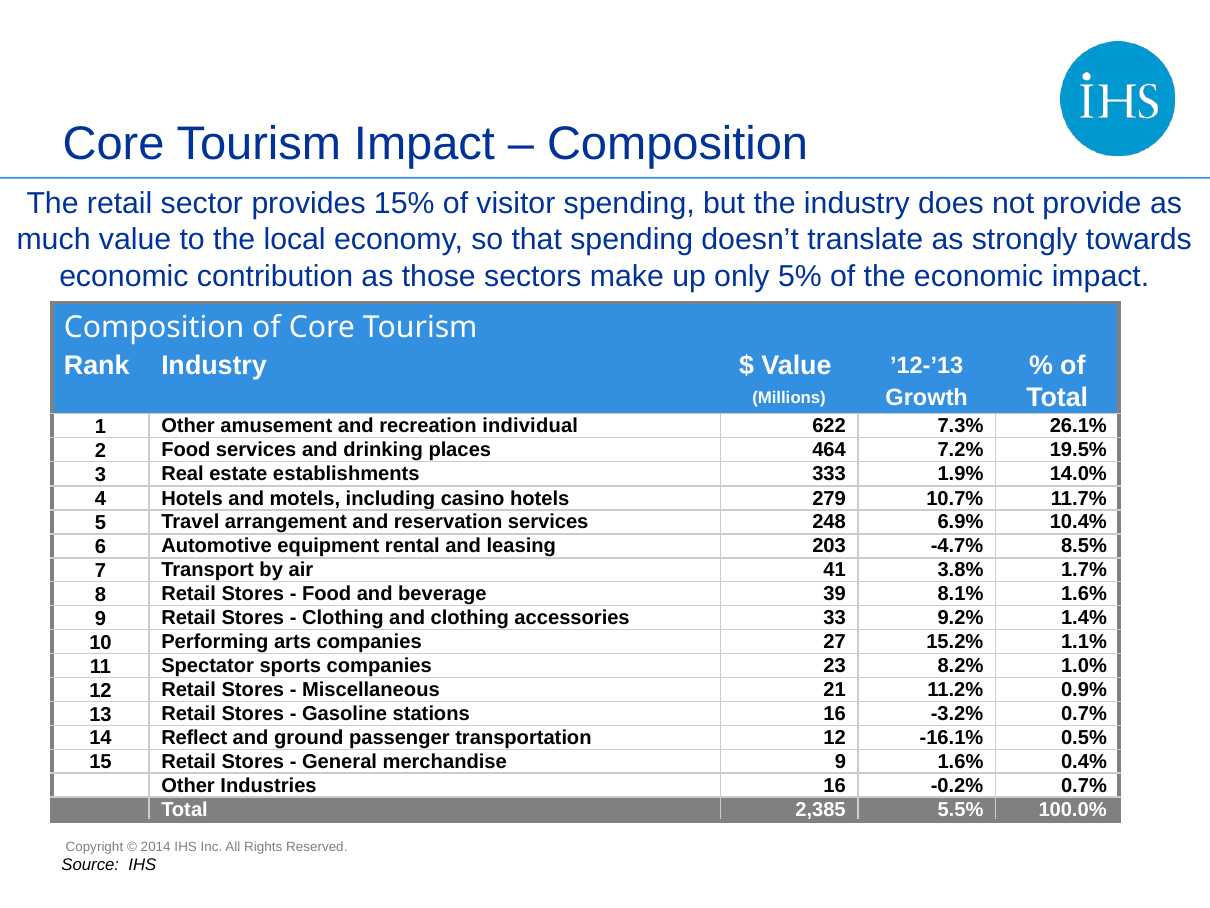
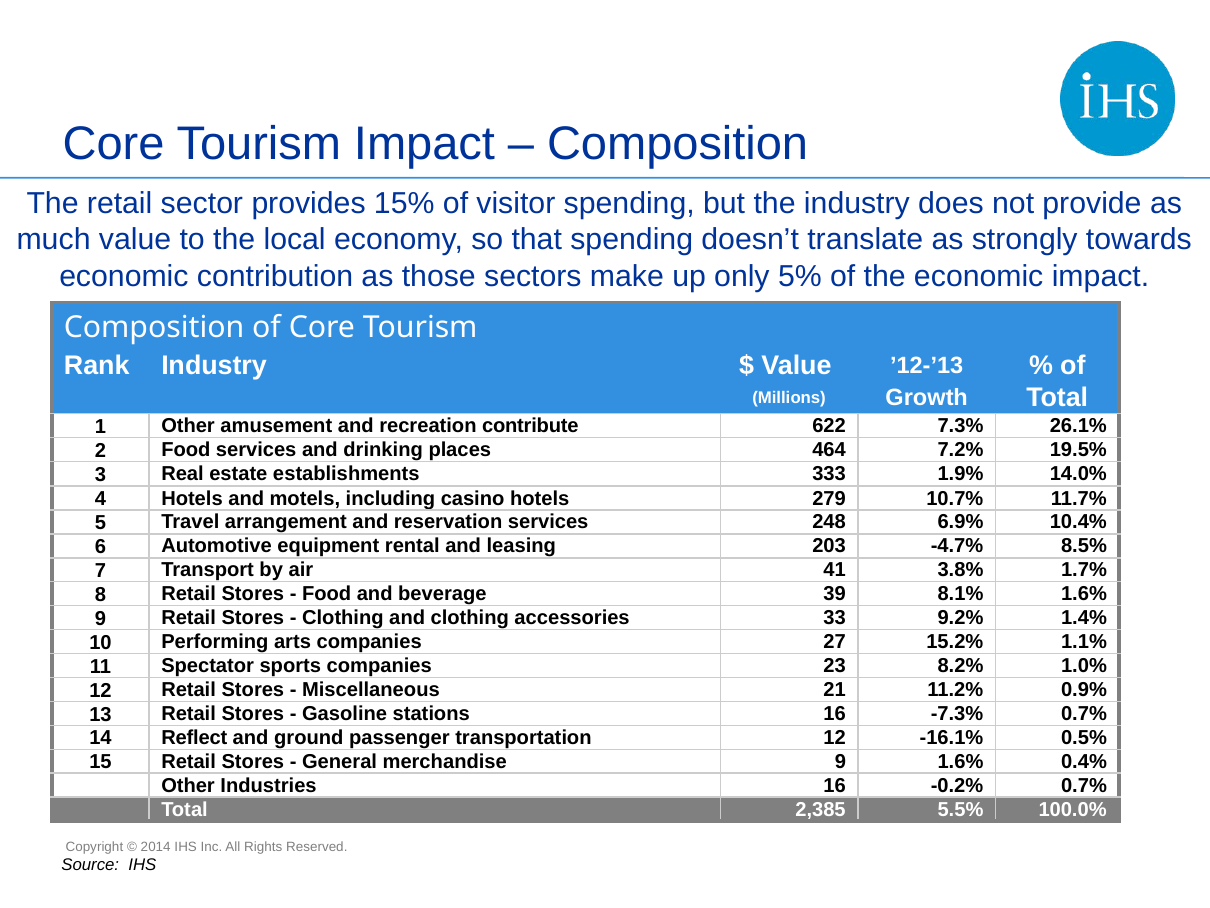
individual: individual -> contribute
-3.2%: -3.2% -> -7.3%
